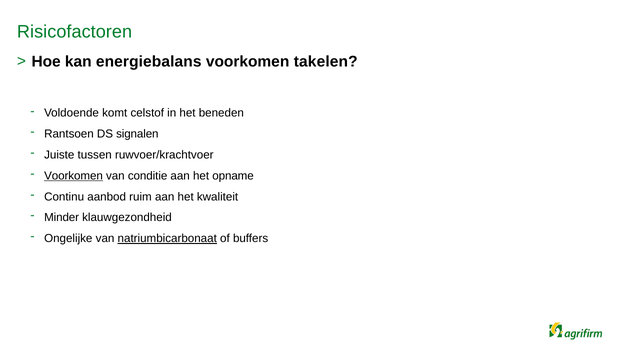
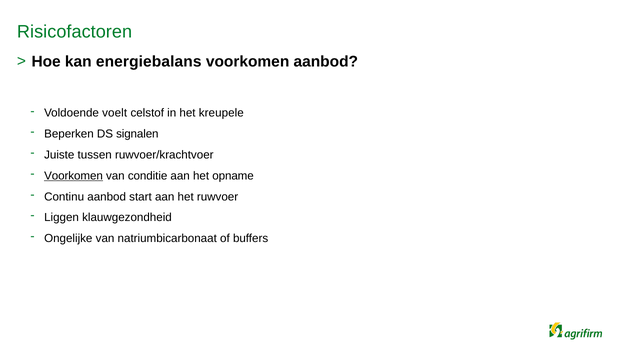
voorkomen takelen: takelen -> aanbod
komt: komt -> voelt
beneden: beneden -> kreupele
Rantsoen: Rantsoen -> Beperken
ruim: ruim -> start
kwaliteit: kwaliteit -> ruwvoer
Minder: Minder -> Liggen
natriumbicarbonaat underline: present -> none
